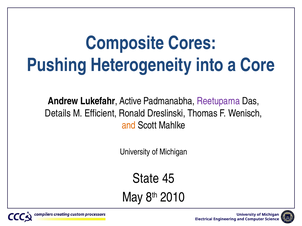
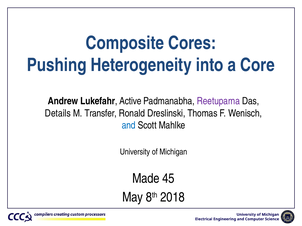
Efficient: Efficient -> Transfer
and at (129, 126) colour: orange -> blue
State: State -> Made
2010: 2010 -> 2018
